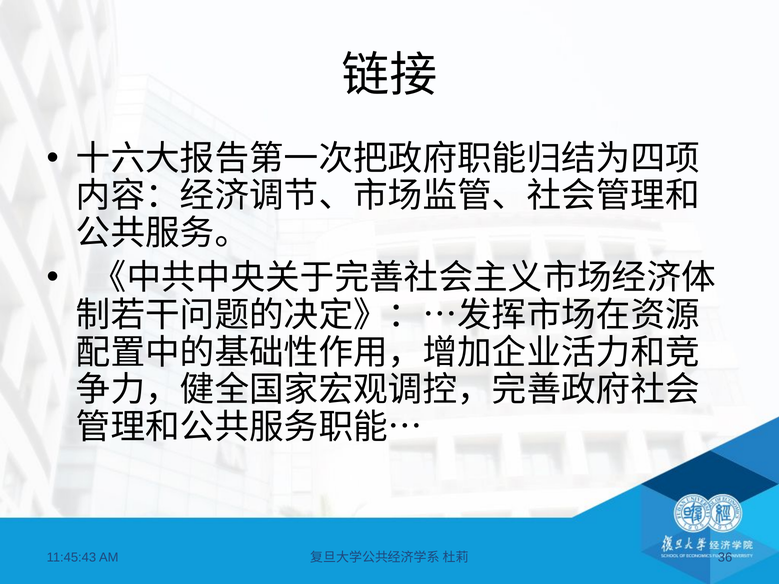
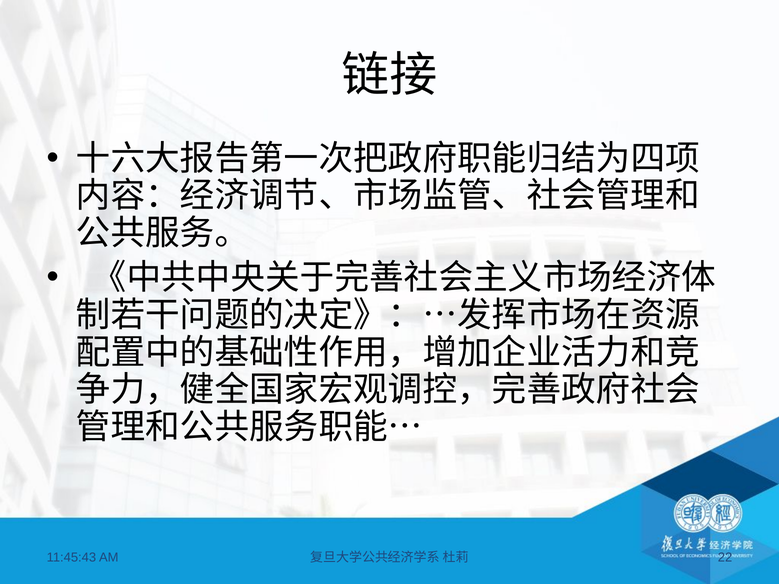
36: 36 -> 22
